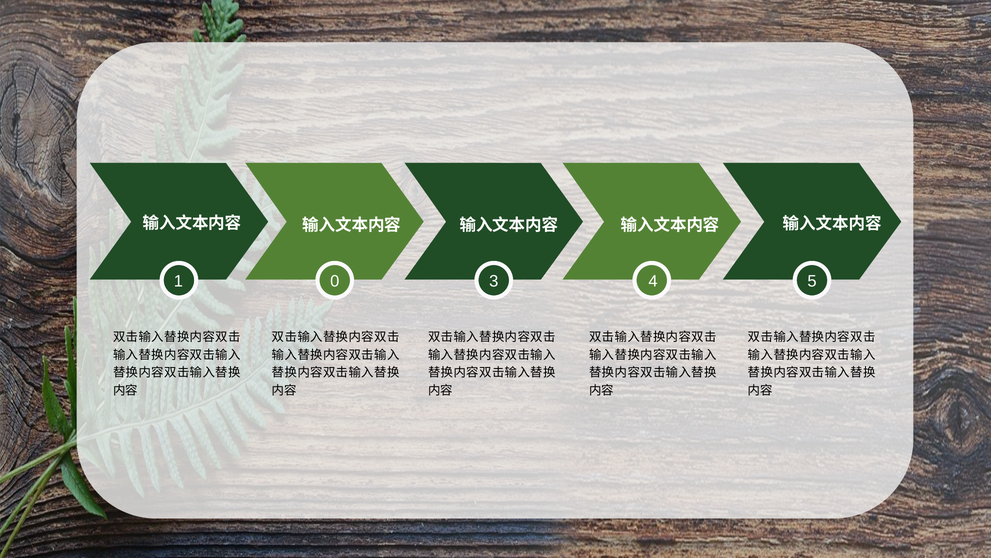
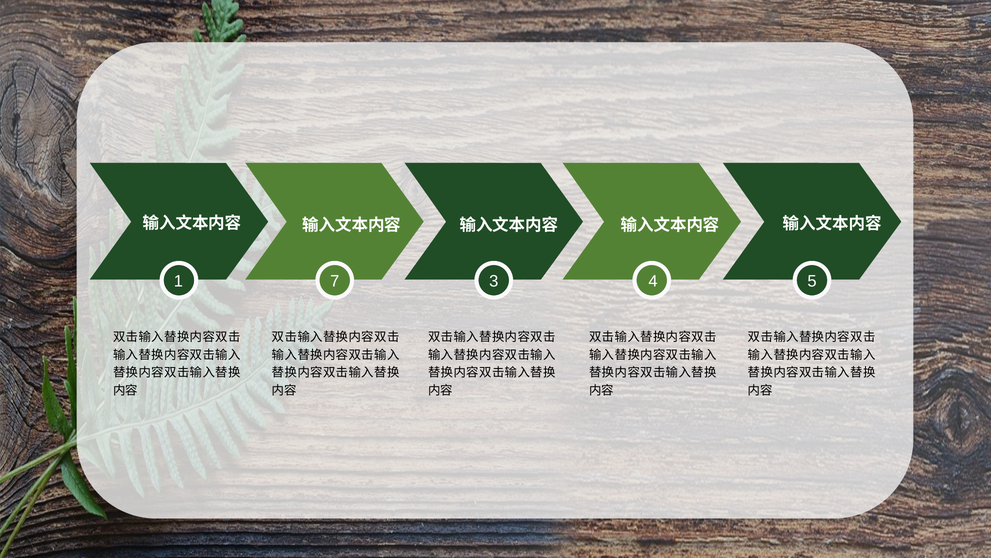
0: 0 -> 7
